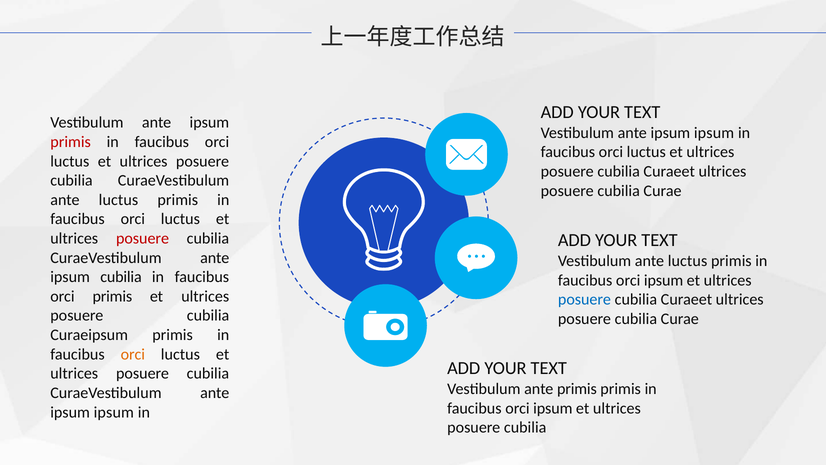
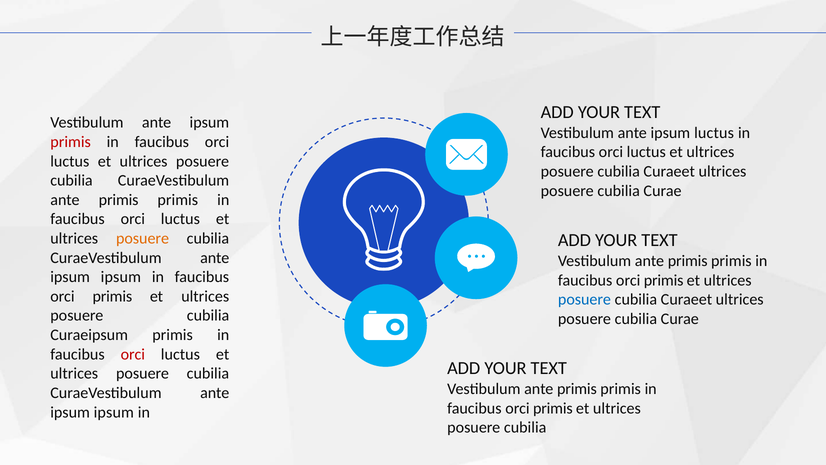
Vestibulum ante ipsum ipsum: ipsum -> luctus
luctus at (118, 200): luctus -> primis
posuere at (143, 238) colour: red -> orange
luctus at (688, 261): luctus -> primis
cubilia at (121, 277): cubilia -> ipsum
ipsum at (664, 280): ipsum -> primis
orci at (133, 354) colour: orange -> red
ipsum at (553, 408): ipsum -> primis
